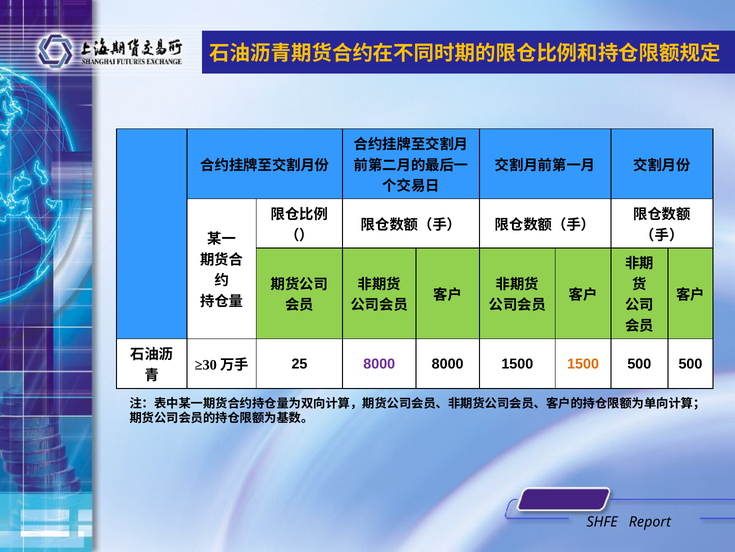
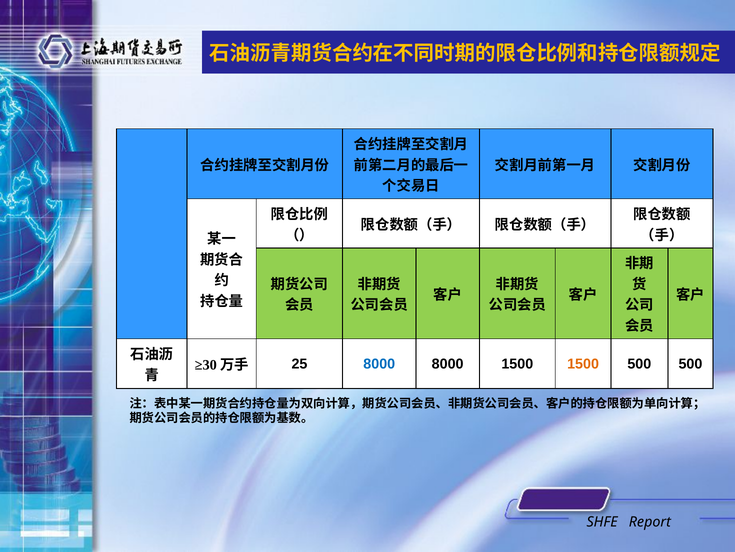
8000 at (379, 363) colour: purple -> blue
